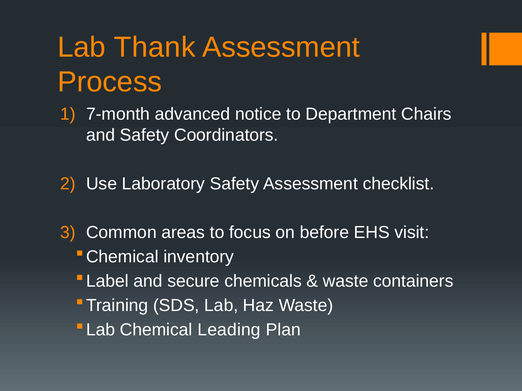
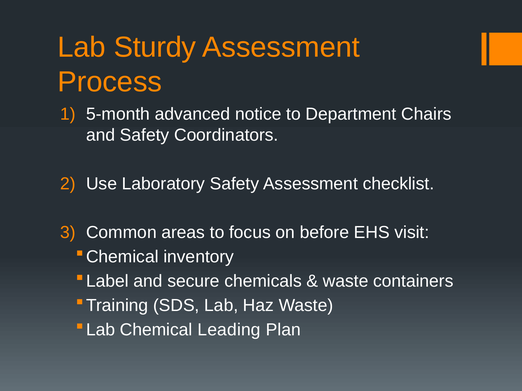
Thank: Thank -> Sturdy
7-month: 7-month -> 5-month
